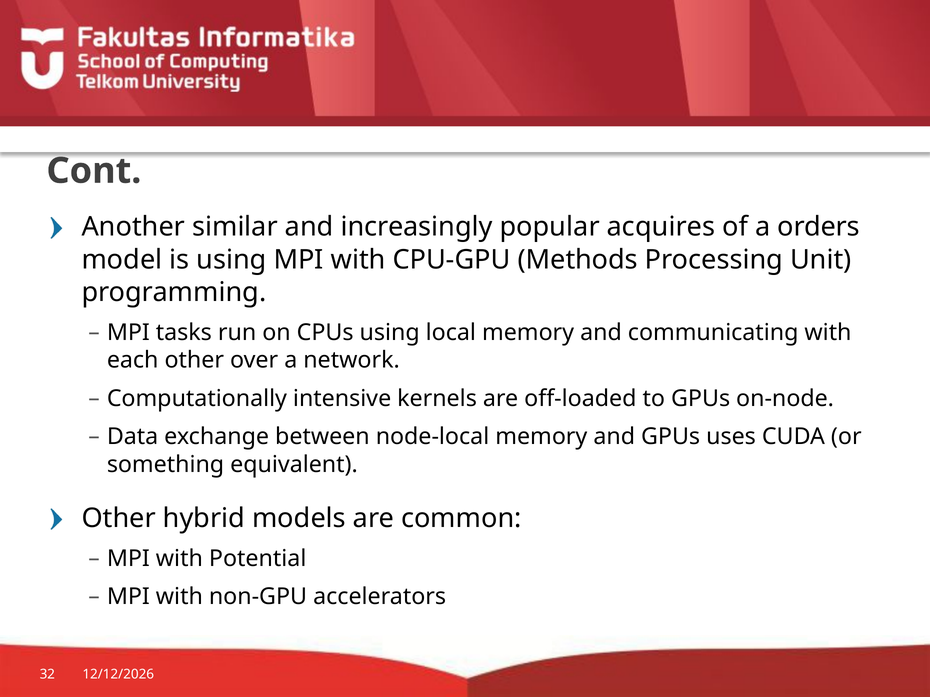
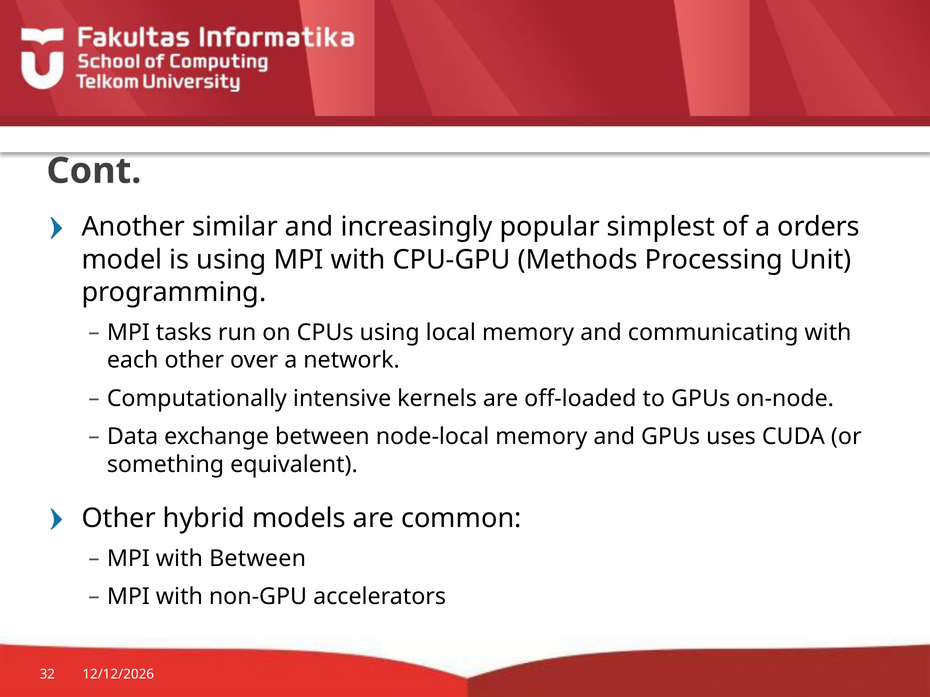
acquires: acquires -> simplest
with Potential: Potential -> Between
